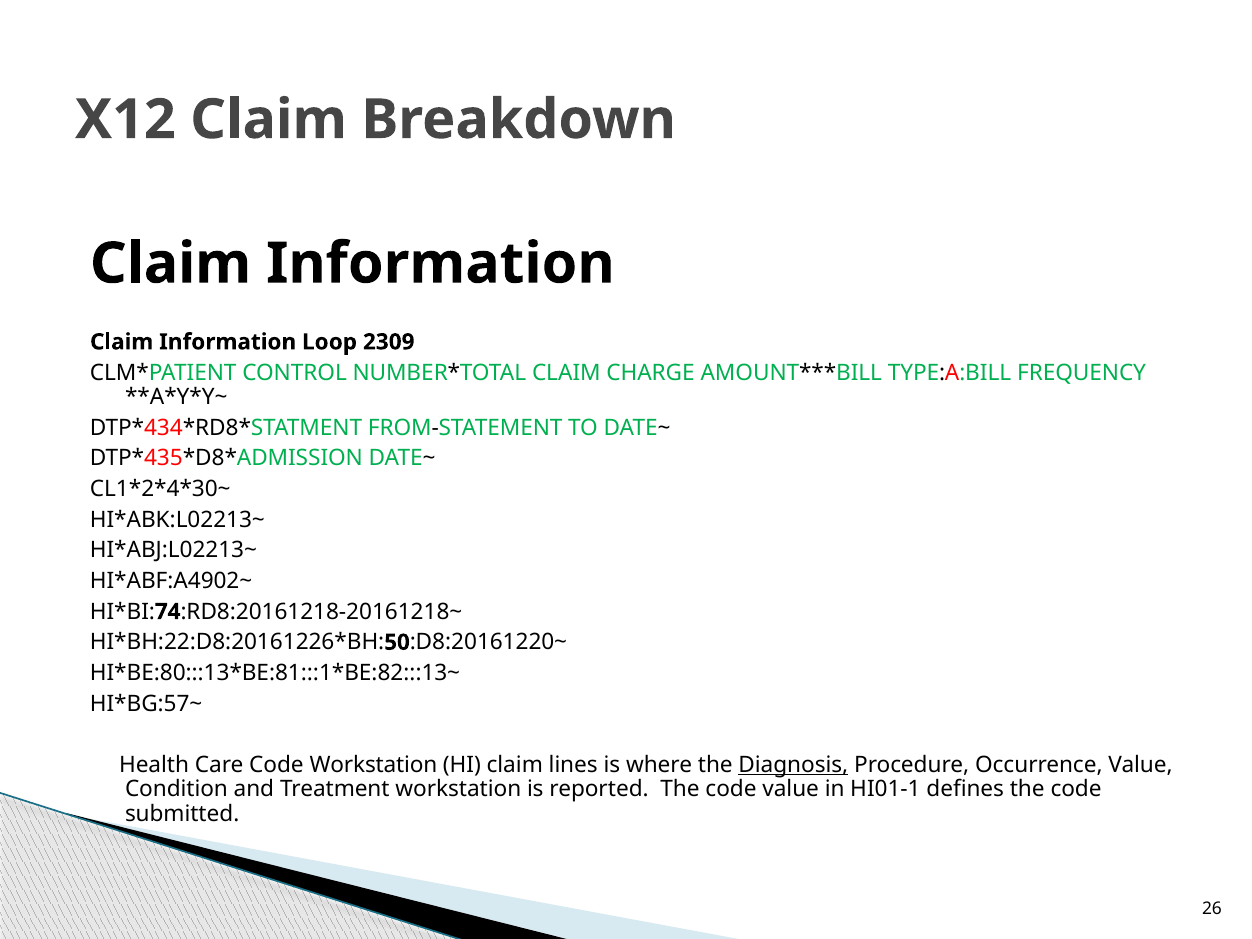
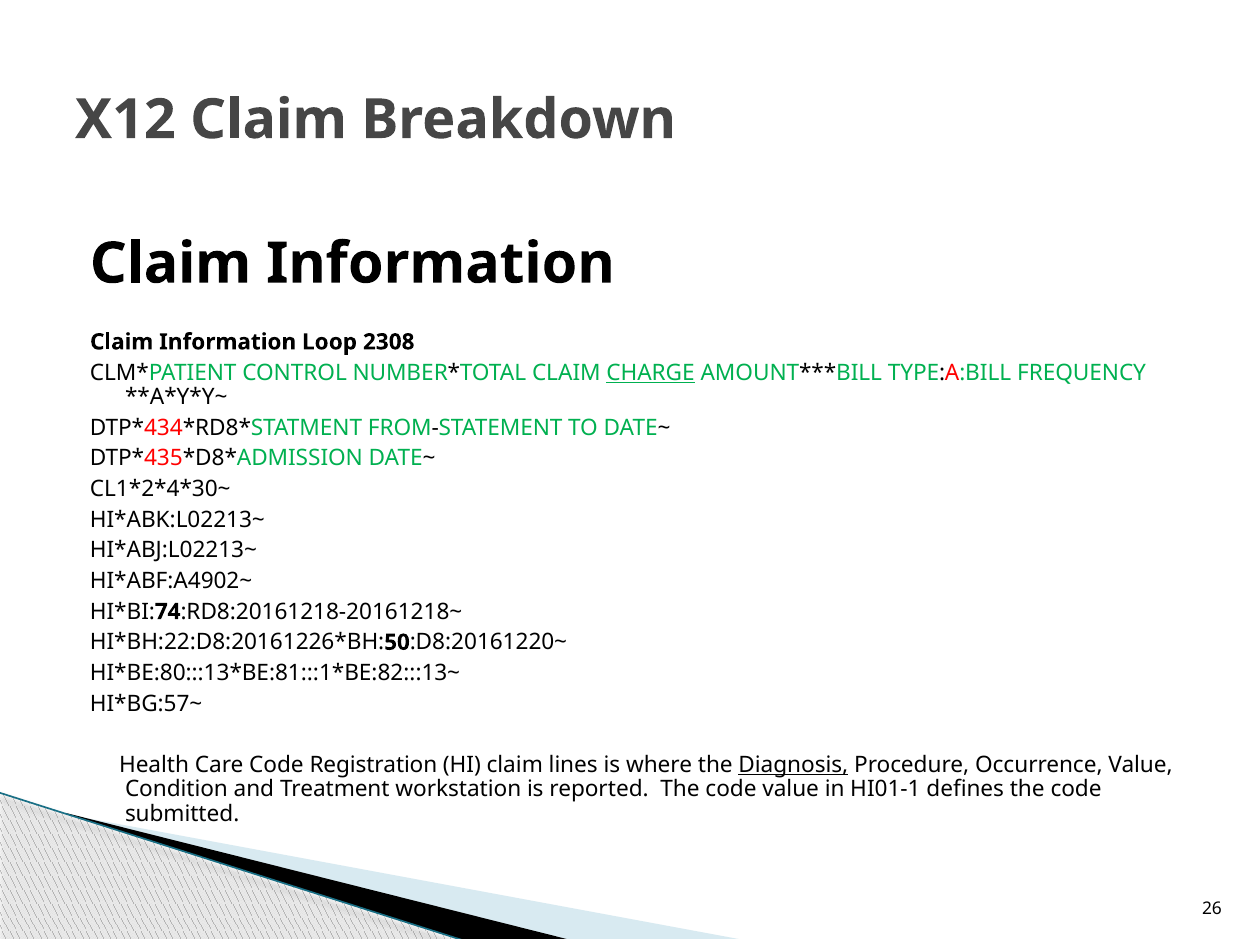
2309: 2309 -> 2308
CHARGE underline: none -> present
Code Workstation: Workstation -> Registration
